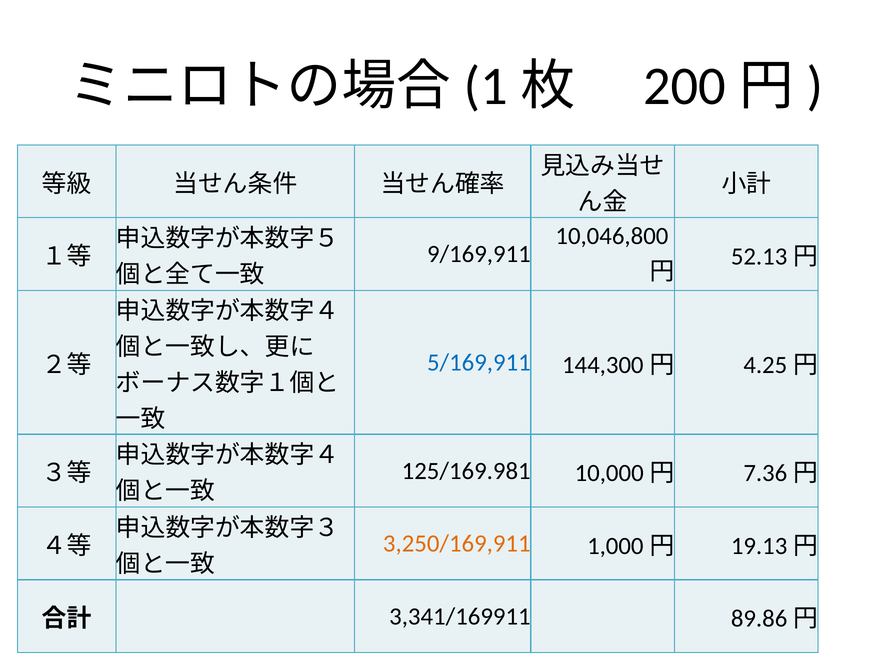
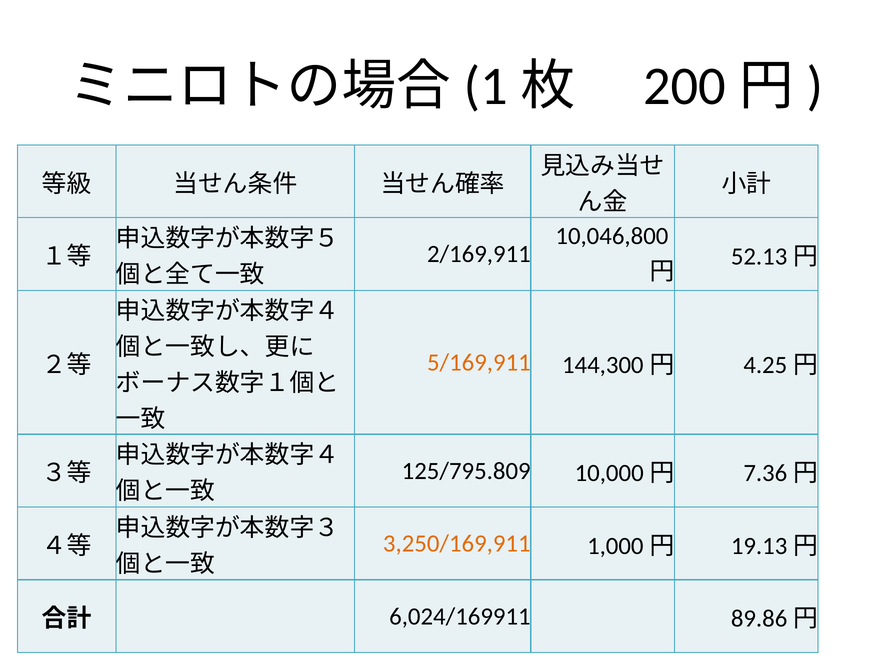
9/169,911: 9/169,911 -> 2/169,911
5/169,911 colour: blue -> orange
125/169.981: 125/169.981 -> 125/795.809
3,341/169911: 3,341/169911 -> 6,024/169911
